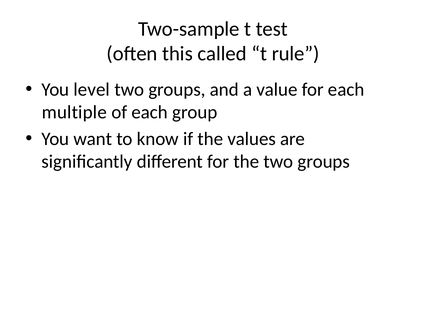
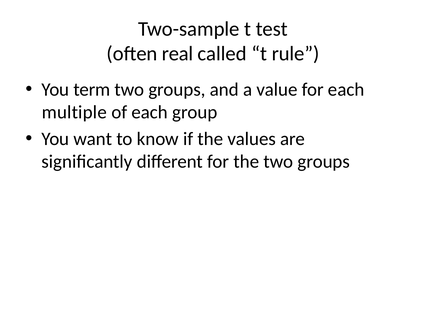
this: this -> real
level: level -> term
